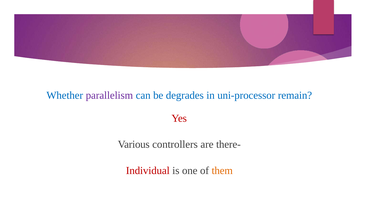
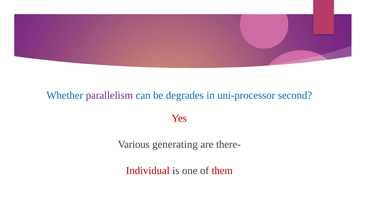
remain: remain -> second
controllers: controllers -> generating
them colour: orange -> red
